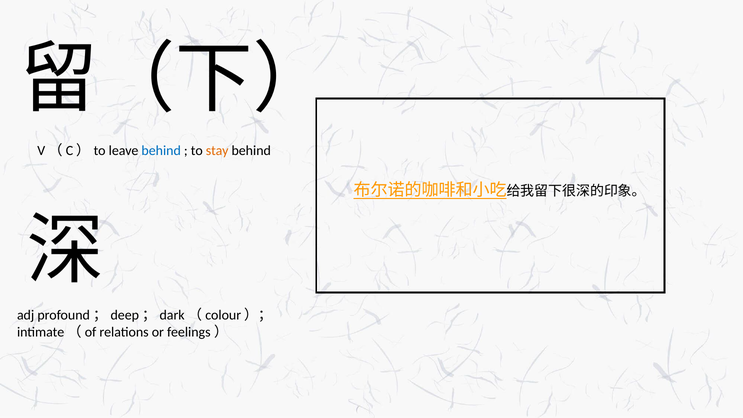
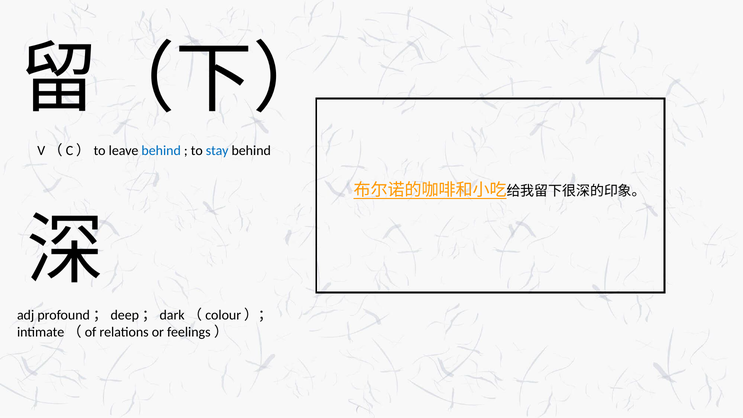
stay colour: orange -> blue
